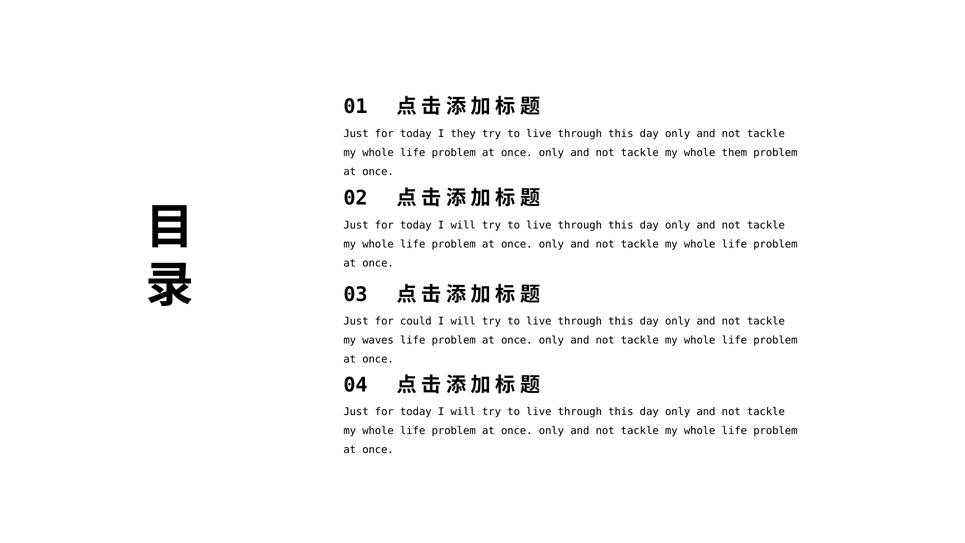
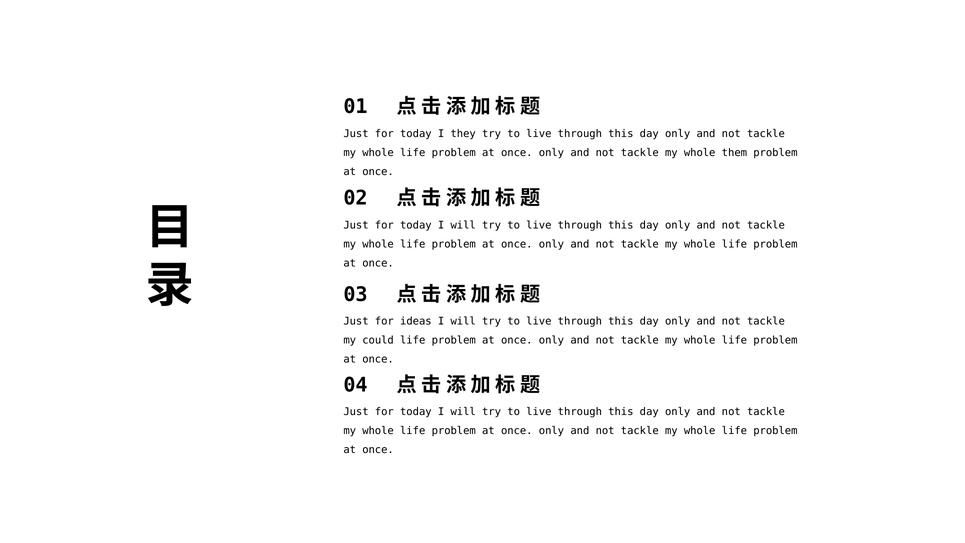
could: could -> ideas
waves: waves -> could
